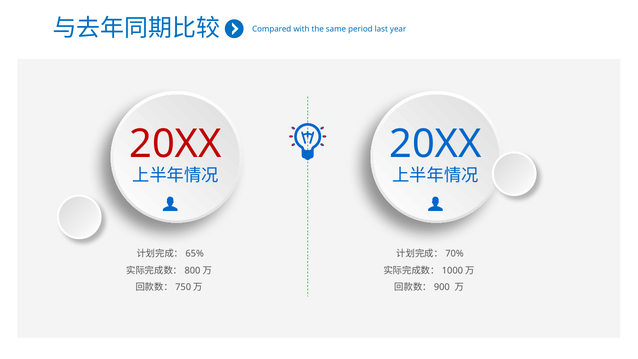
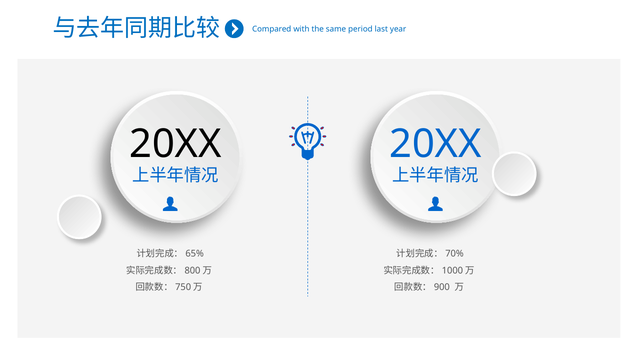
20XX at (176, 144) colour: red -> black
